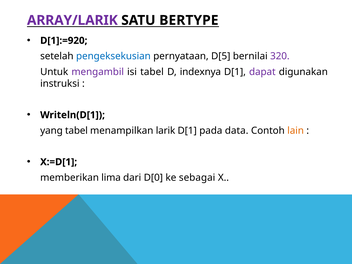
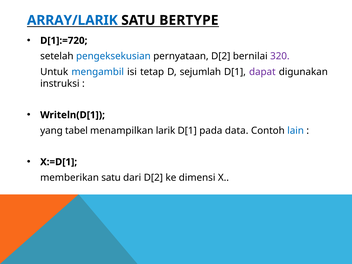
ARRAY/LARIK colour: purple -> blue
D[1]:=920: D[1]:=920 -> D[1]:=720
pernyataan D[5: D[5 -> D[2
mengambil colour: purple -> blue
isi tabel: tabel -> tetap
indexnya: indexnya -> sejumlah
lain colour: orange -> blue
memberikan lima: lima -> satu
dari D[0: D[0 -> D[2
sebagai: sebagai -> dimensi
